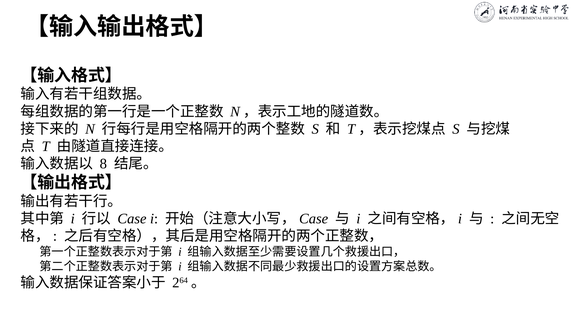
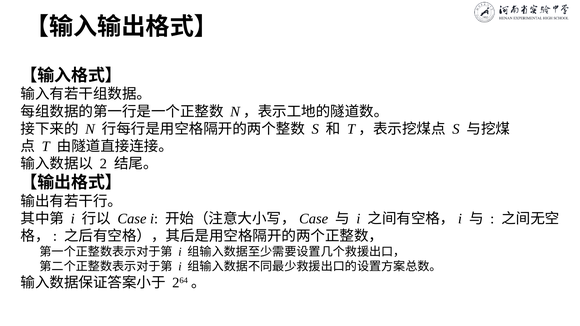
8: 8 -> 2
